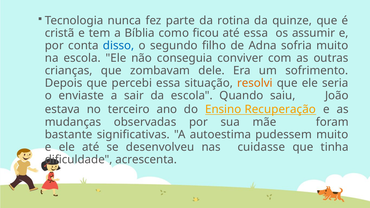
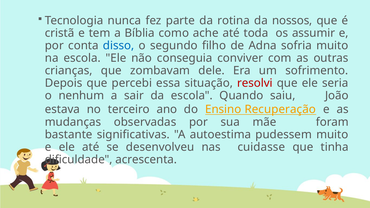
quinze: quinze -> nossos
ficou: ficou -> ache
até essa: essa -> toda
resolvi colour: orange -> red
enviaste: enviaste -> nenhum
